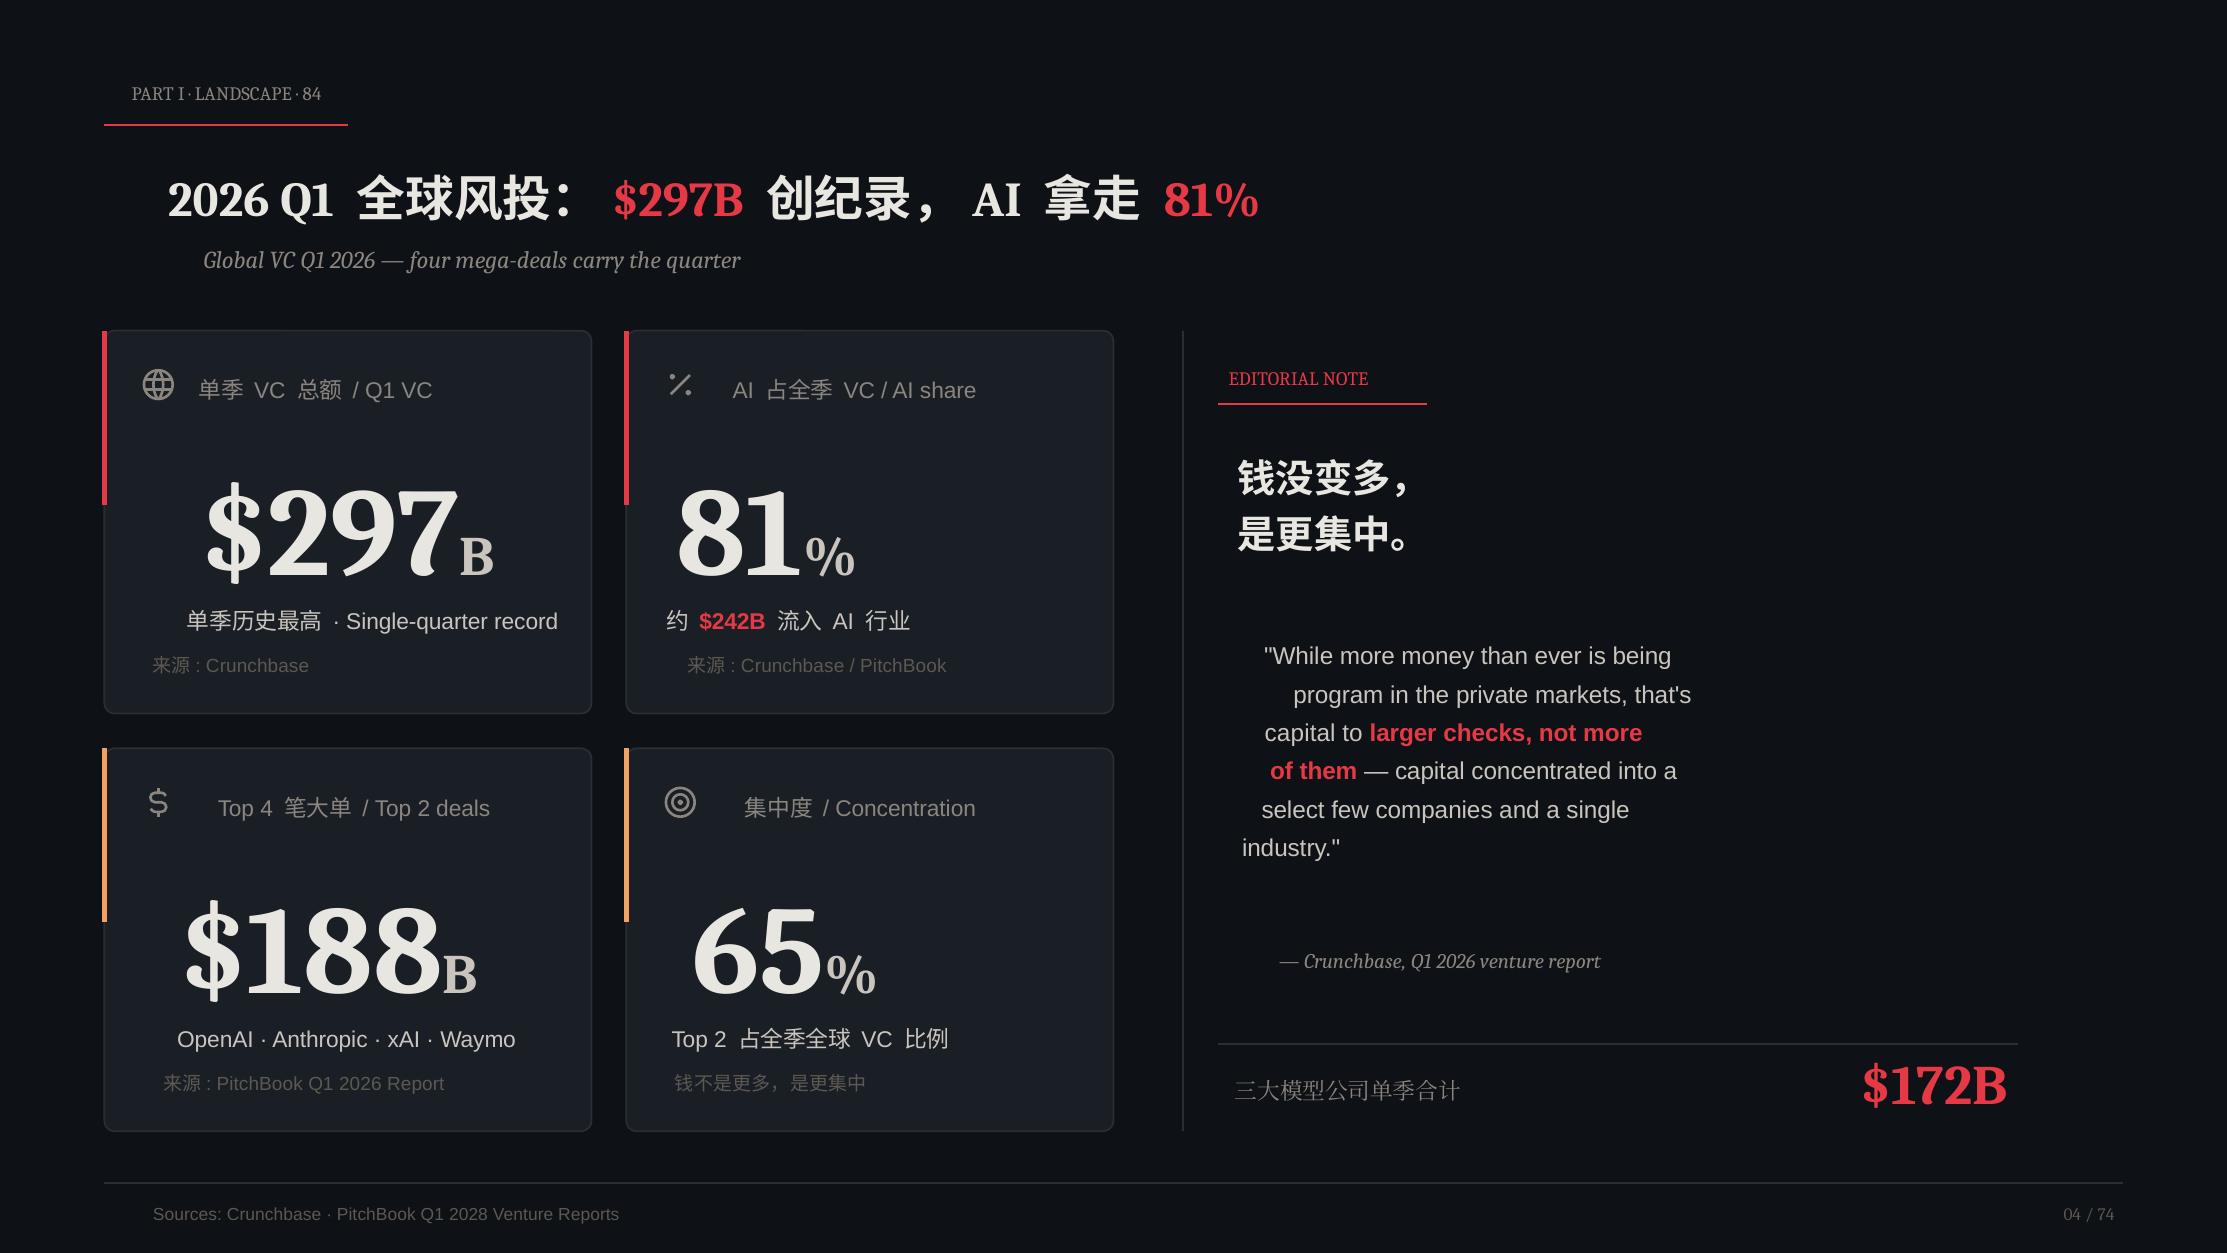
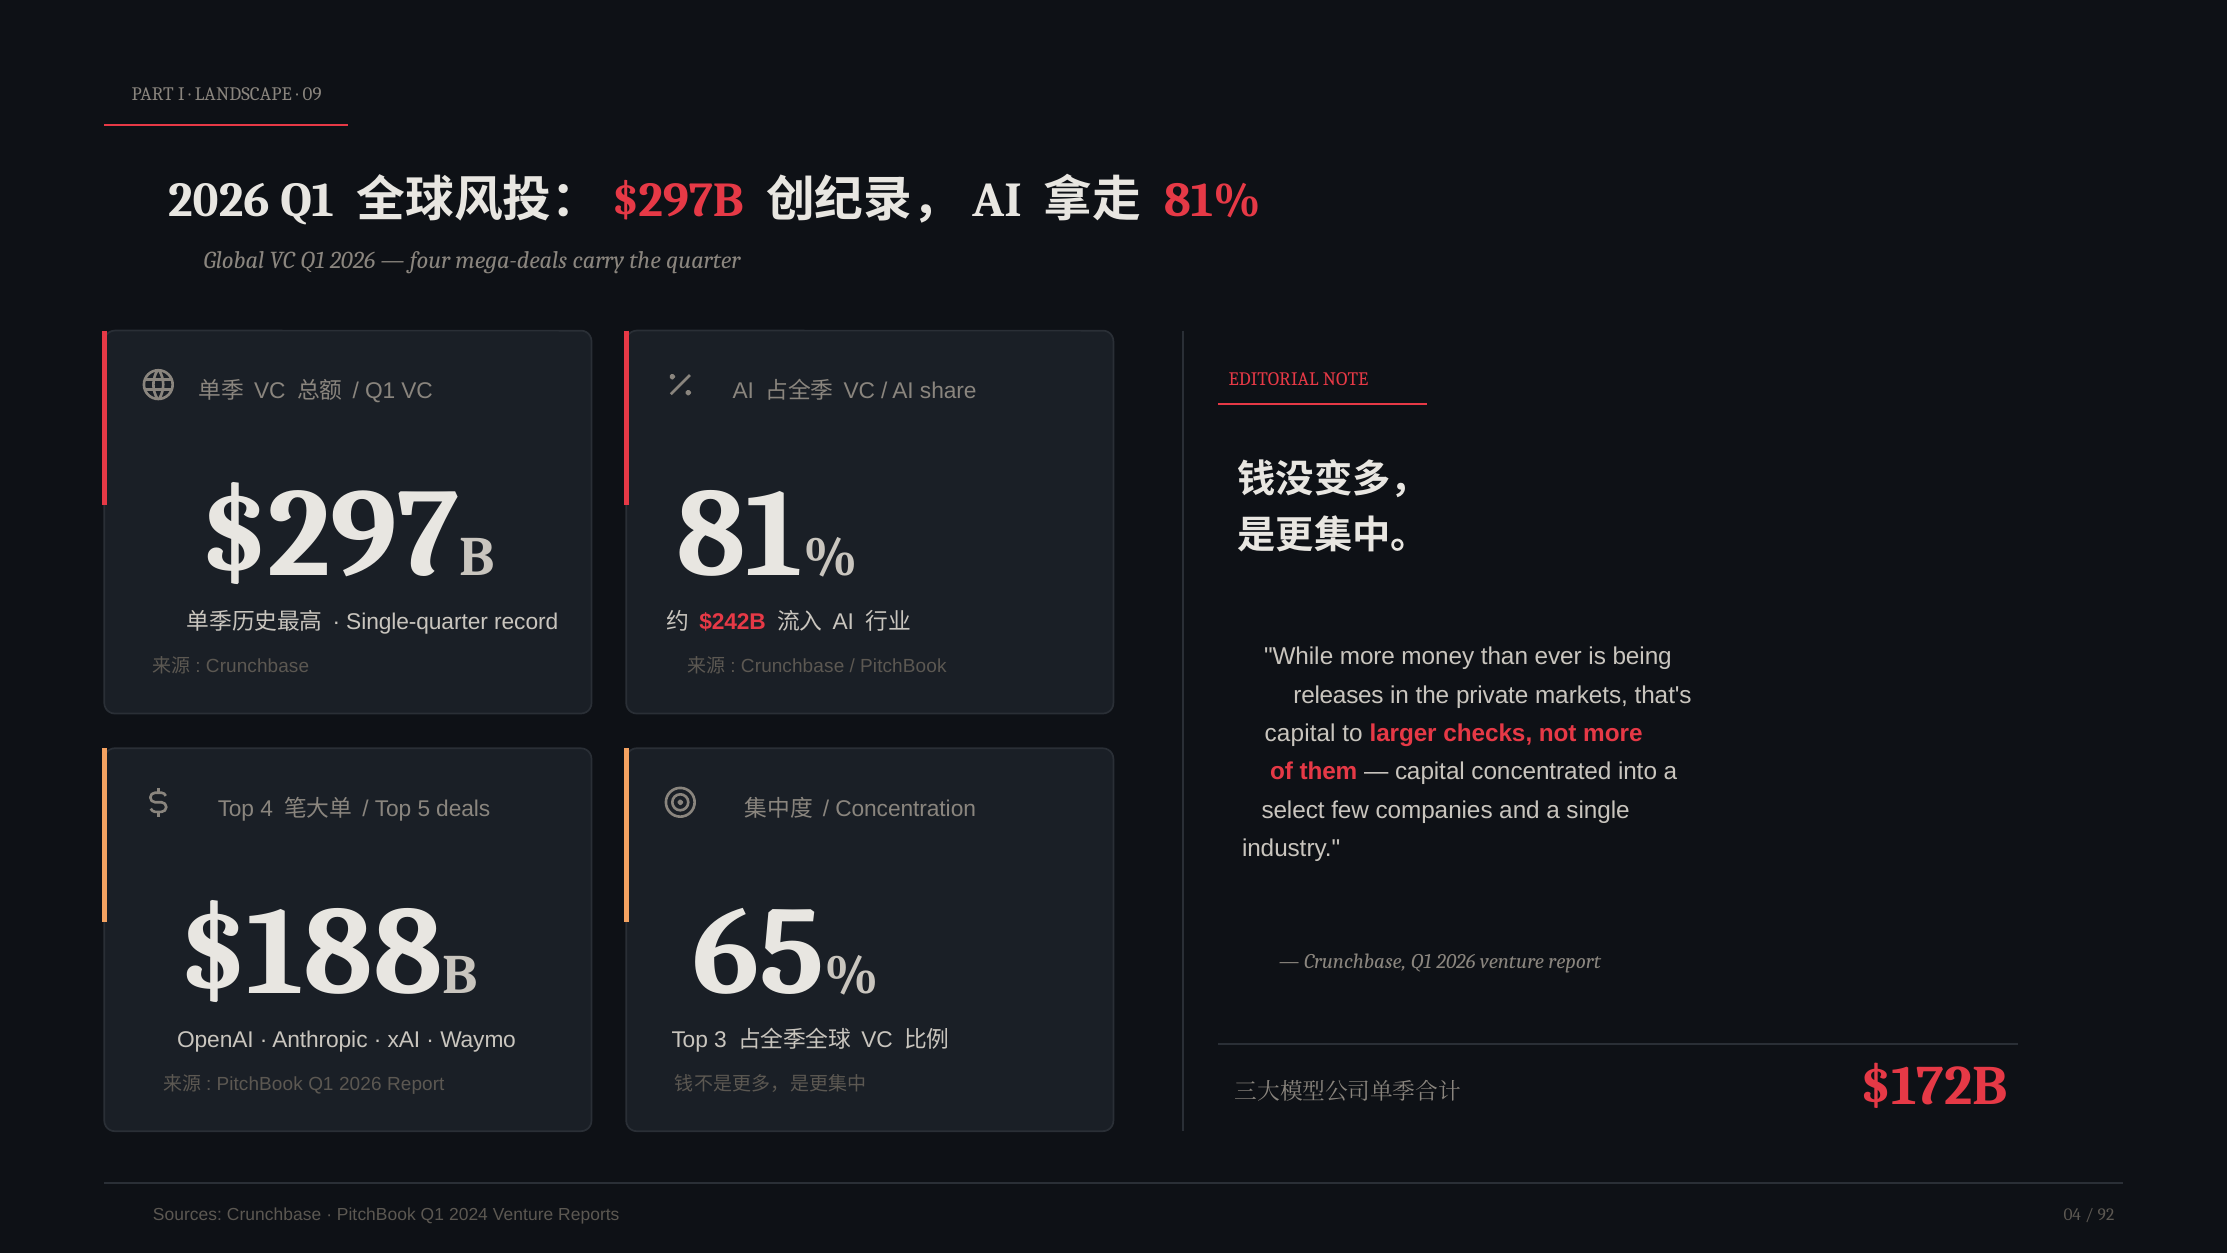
84: 84 -> 09
program: program -> releases
2 at (424, 808): 2 -> 5
2 at (721, 1040): 2 -> 3
2028: 2028 -> 2024
74: 74 -> 92
